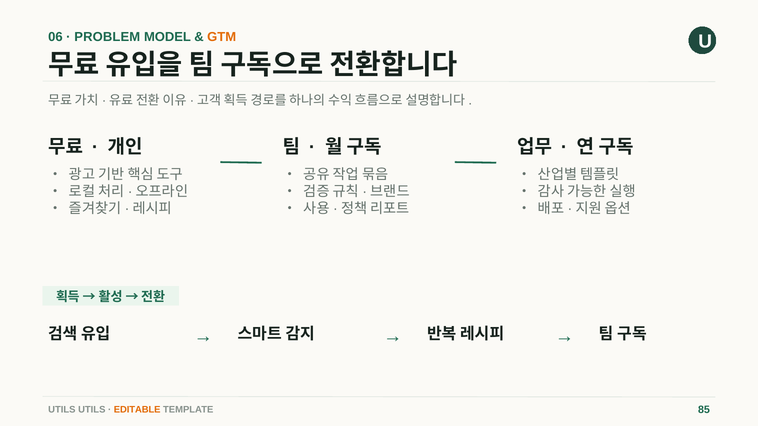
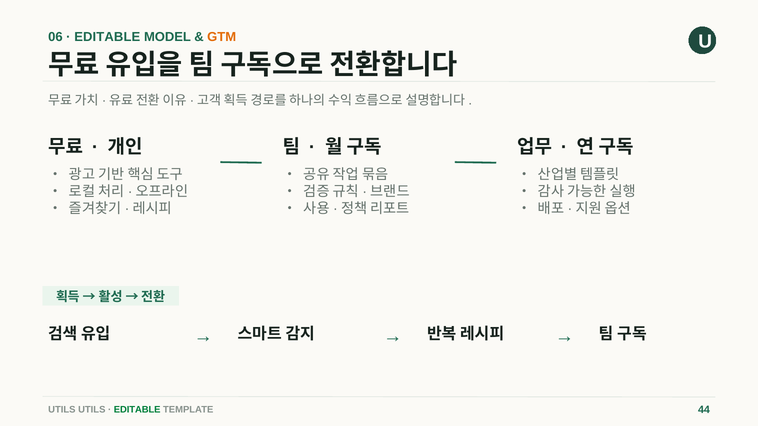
PROBLEM at (107, 37): PROBLEM -> EDITABLE
EDITABLE at (137, 410) colour: orange -> green
85: 85 -> 44
